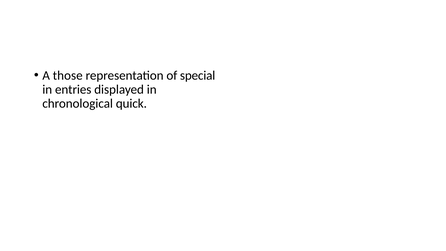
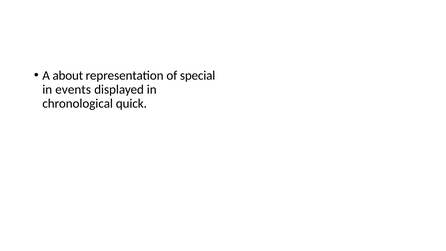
those: those -> about
entries: entries -> events
